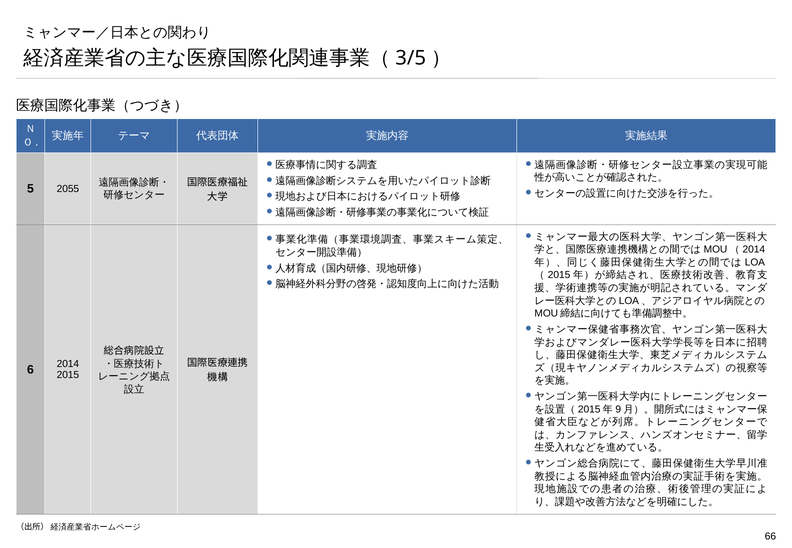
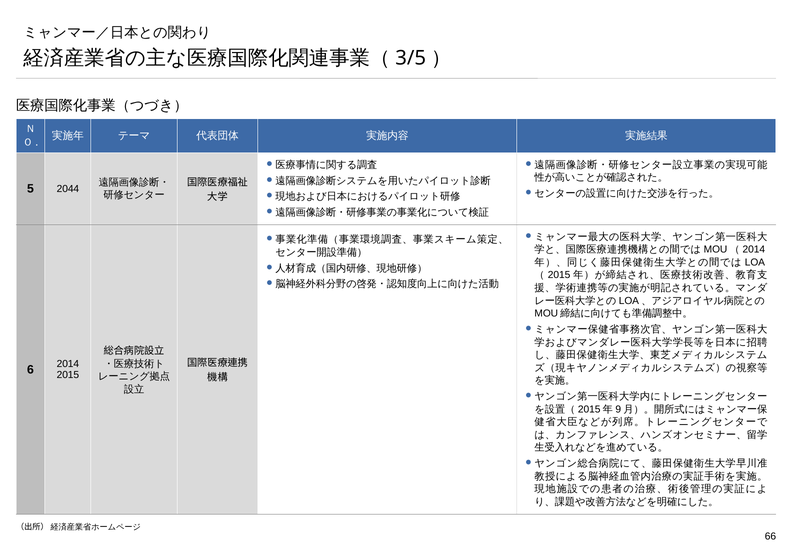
2055: 2055 -> 2044
